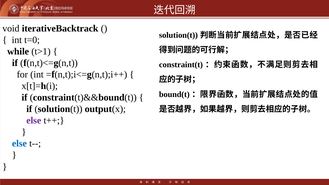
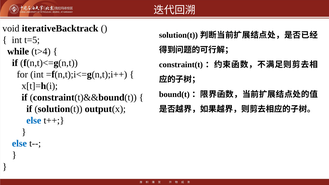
t=0: t=0 -> t=5
t>1: t>1 -> t>4
else at (34, 121) colour: purple -> blue
